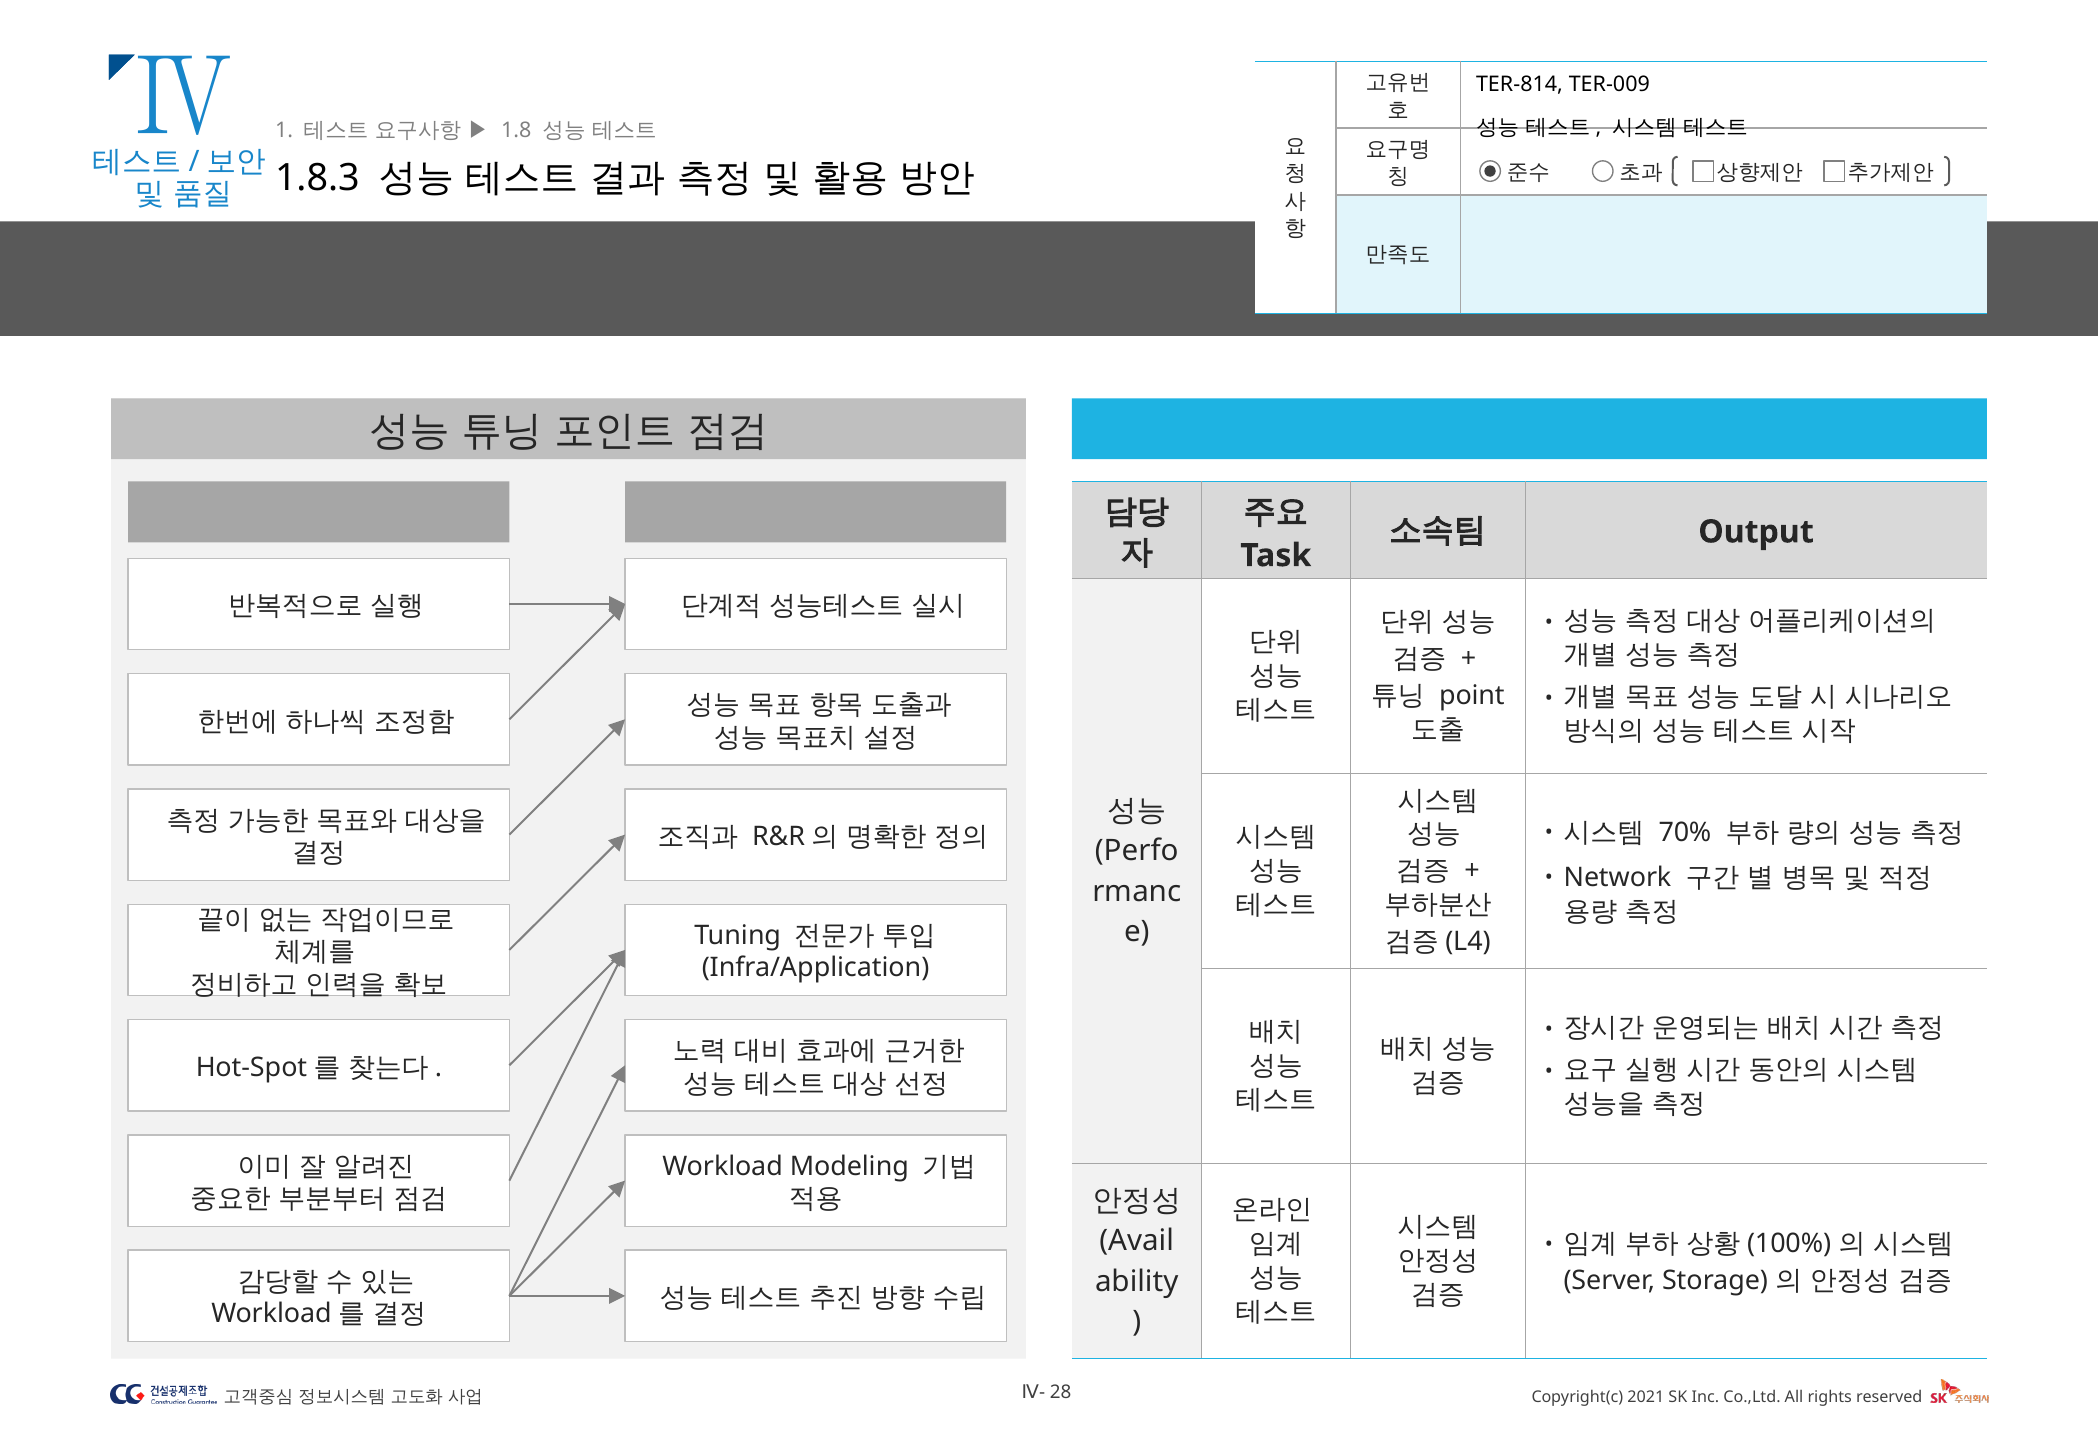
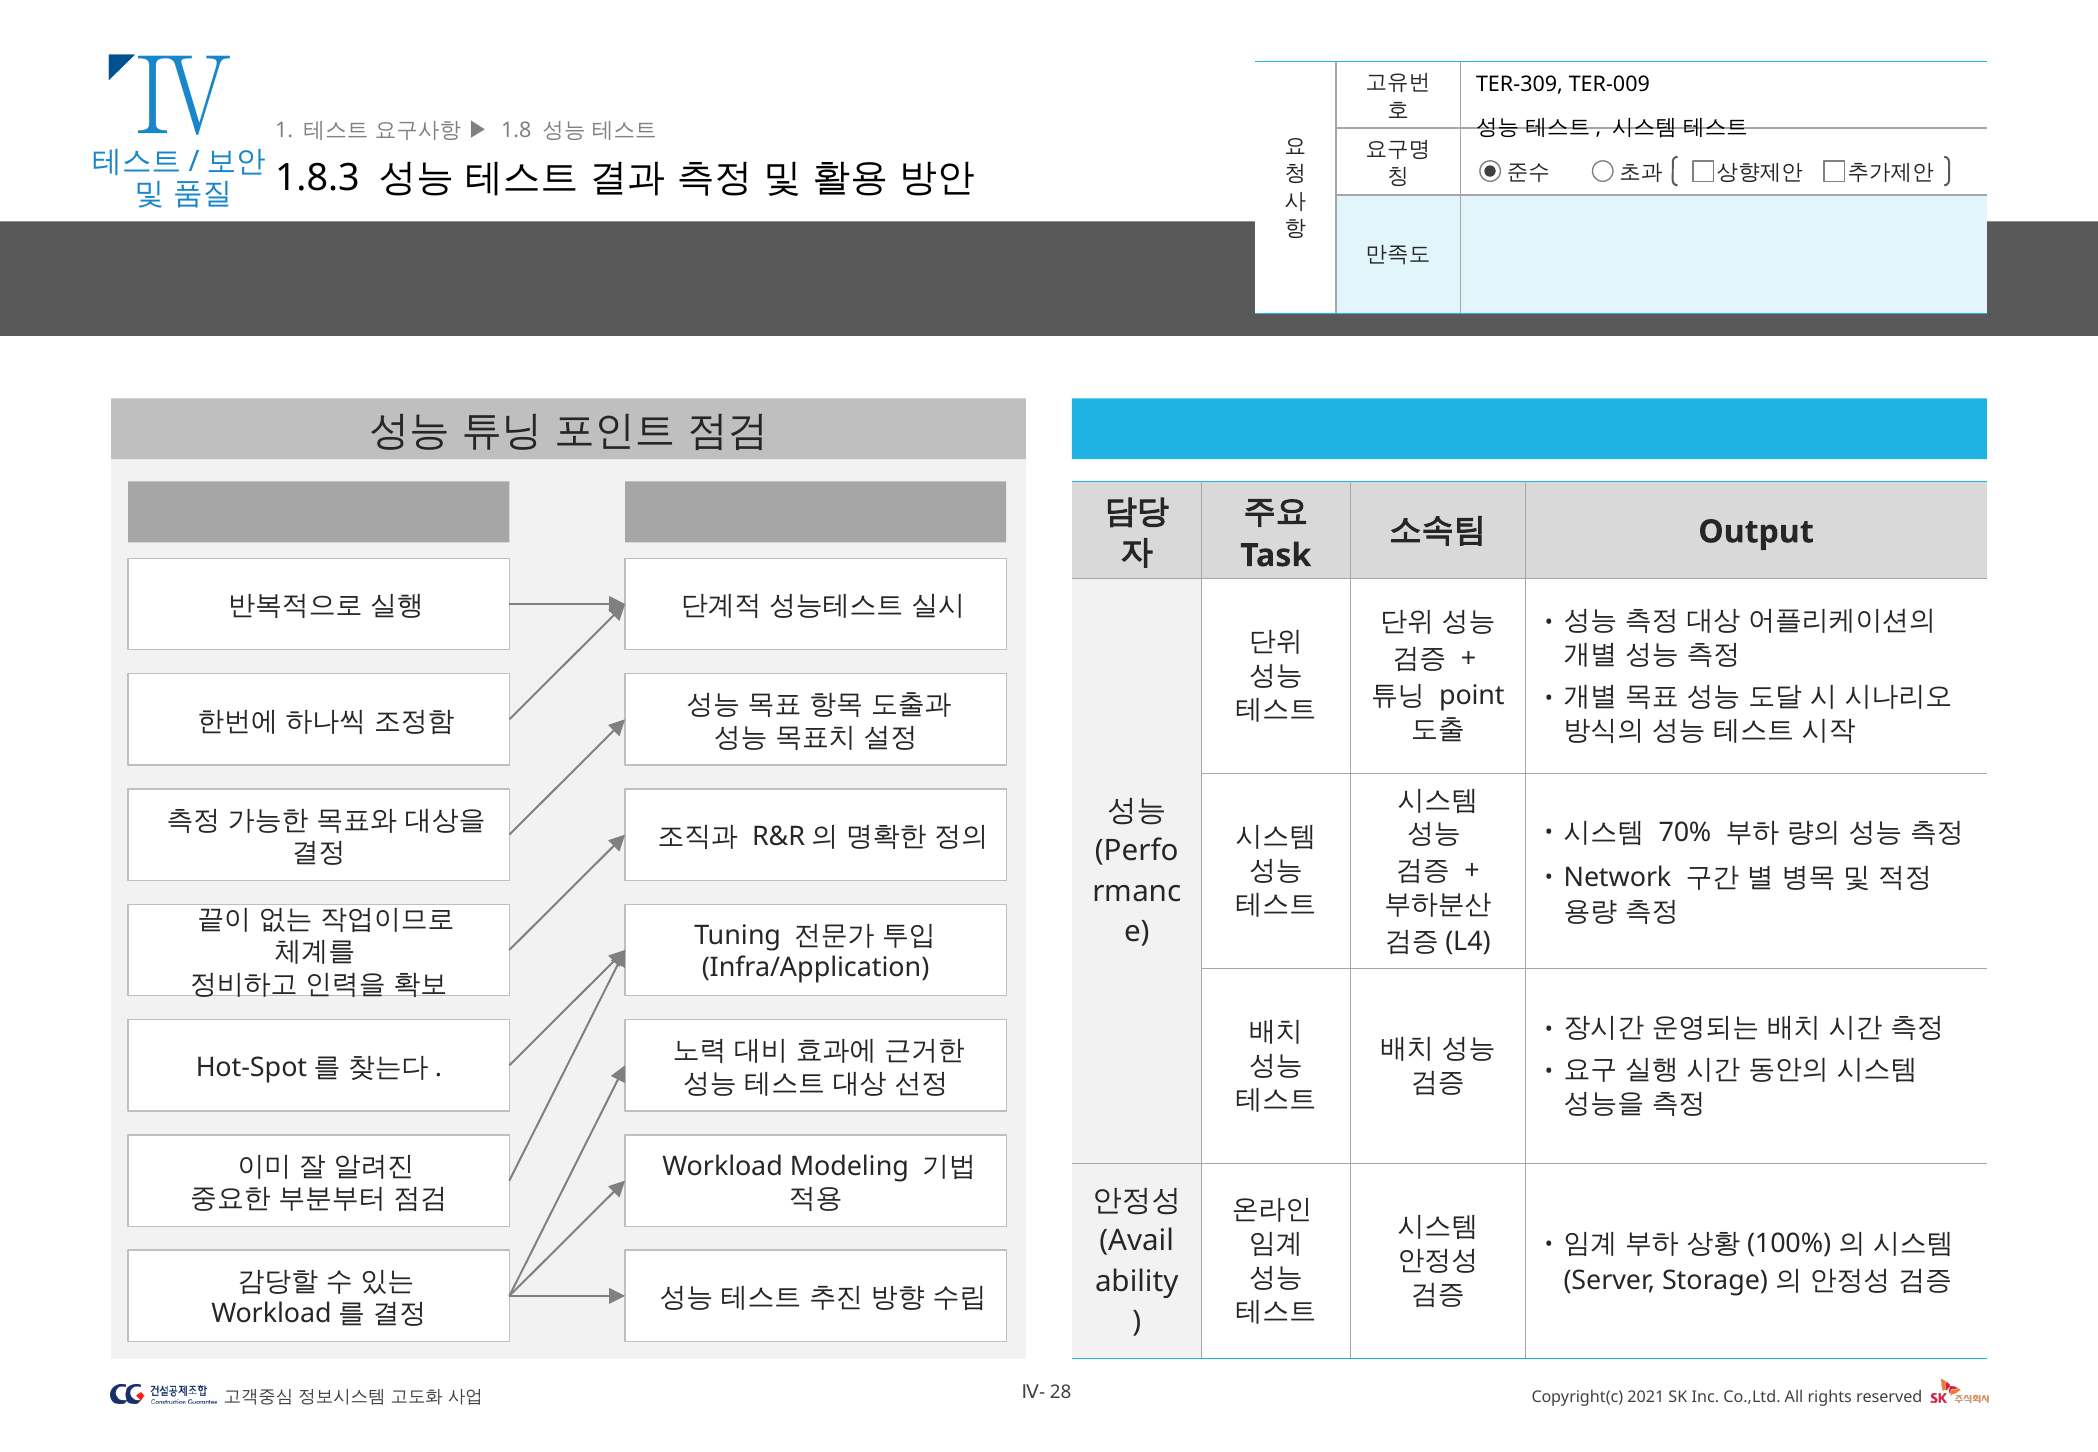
TER-814: TER-814 -> TER-309
